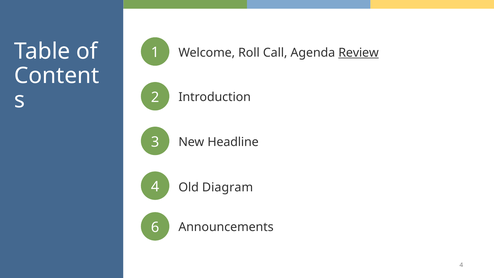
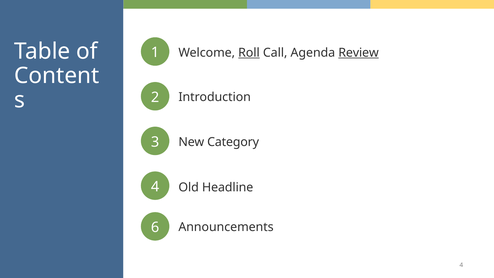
Roll underline: none -> present
Headline: Headline -> Category
Diagram: Diagram -> Headline
